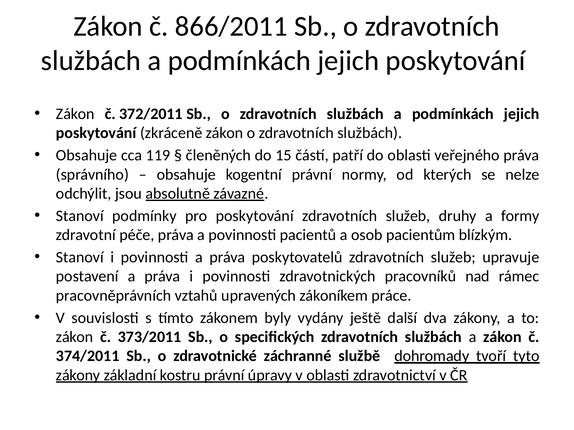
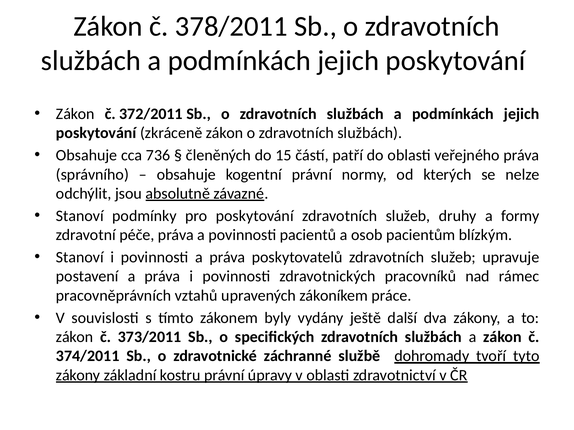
866/2011: 866/2011 -> 378/2011
119: 119 -> 736
